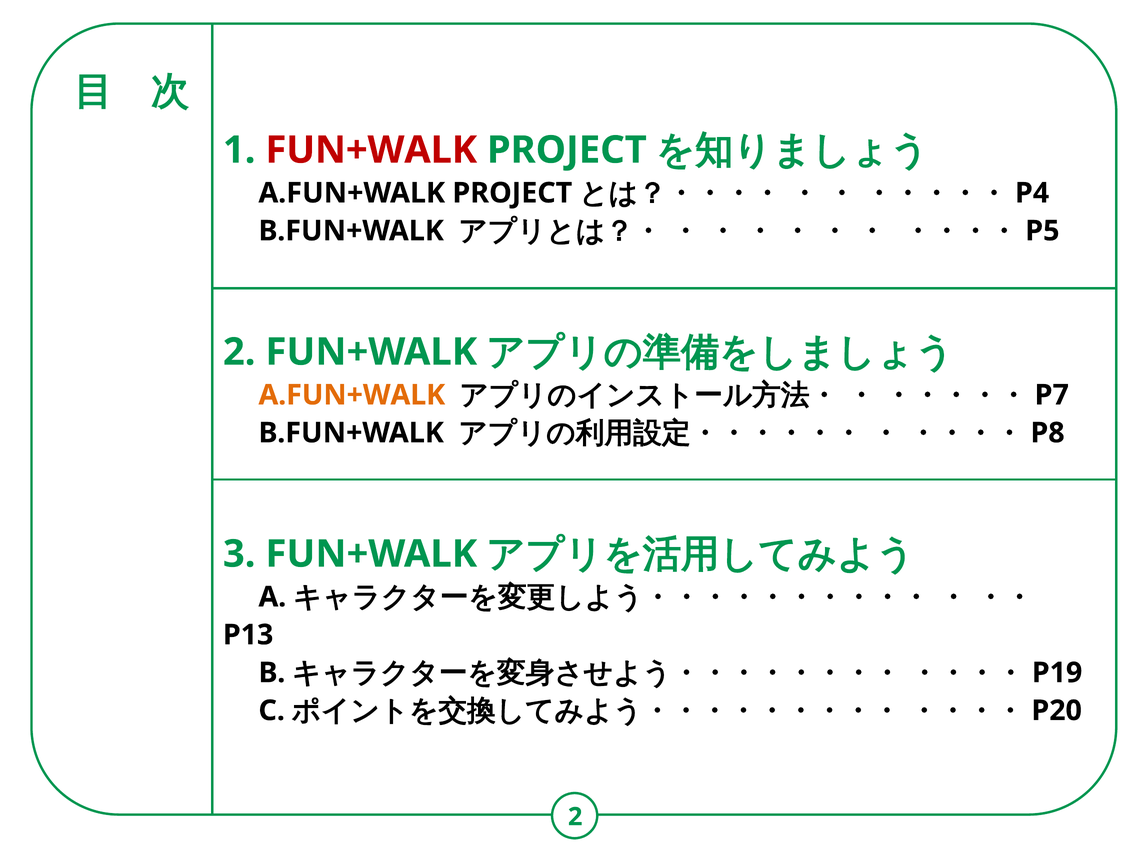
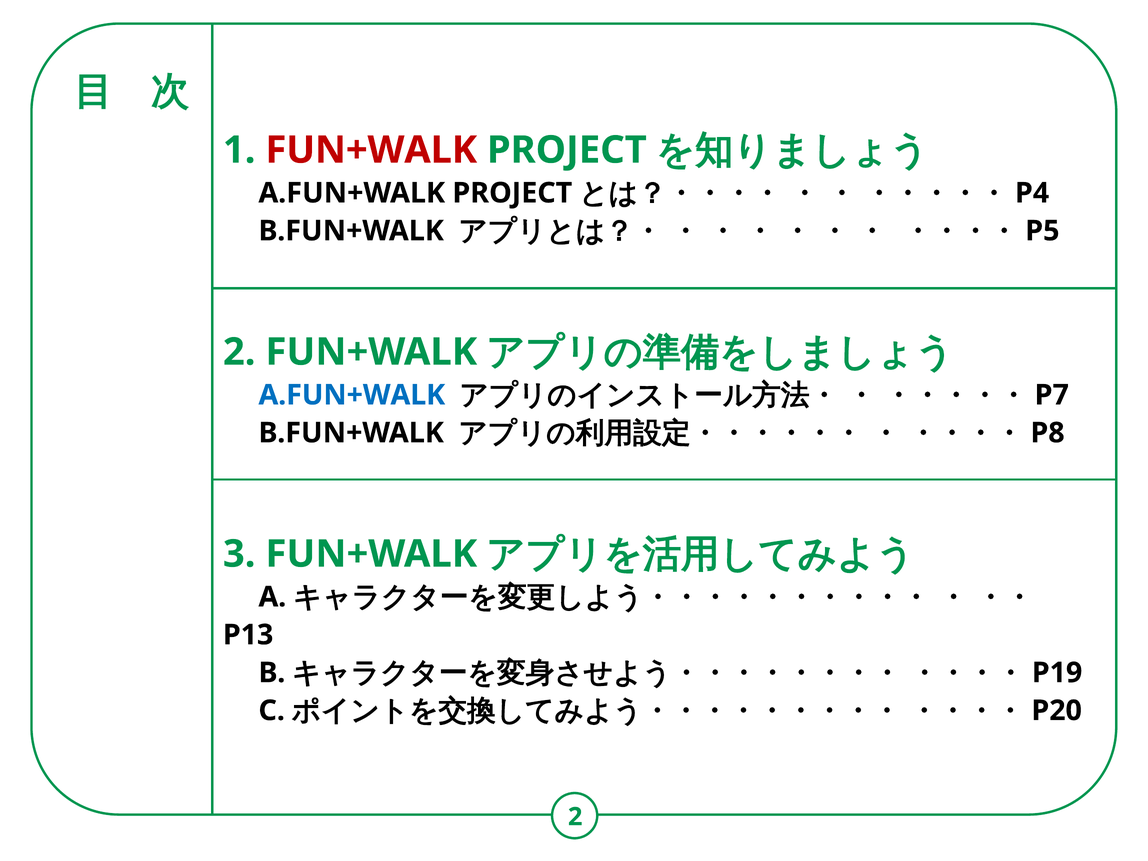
A.FUN+WALK at (352, 395) colour: orange -> blue
